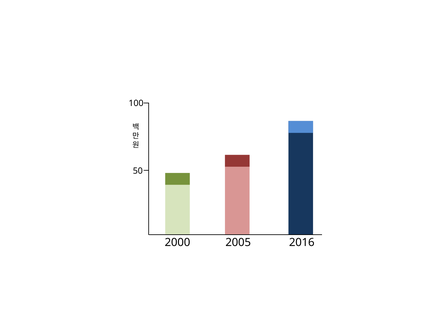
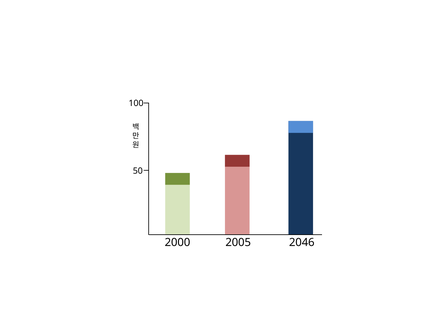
2016: 2016 -> 2046
